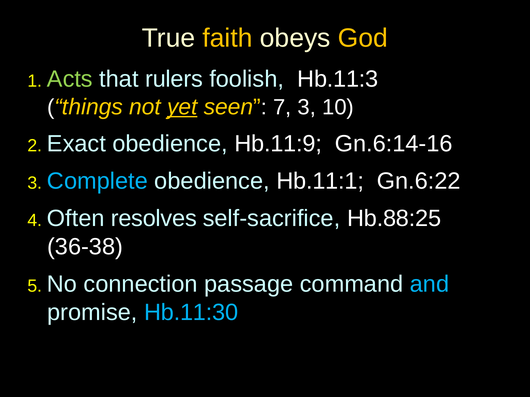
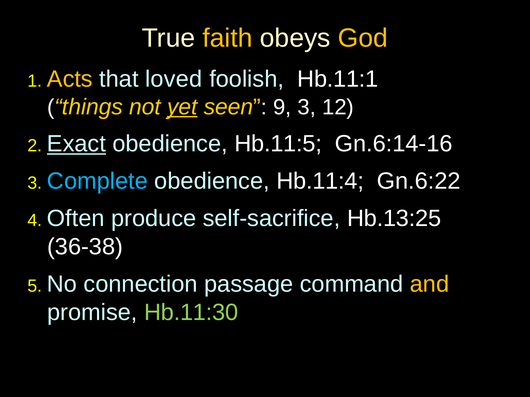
Acts colour: light green -> yellow
rulers: rulers -> loved
Hb.11:3: Hb.11:3 -> Hb.11:1
7: 7 -> 9
10: 10 -> 12
Exact underline: none -> present
Hb.11:9: Hb.11:9 -> Hb.11:5
Hb.11:1: Hb.11:1 -> Hb.11:4
resolves: resolves -> produce
Hb.88:25: Hb.88:25 -> Hb.13:25
and colour: light blue -> yellow
Hb.11:30 colour: light blue -> light green
